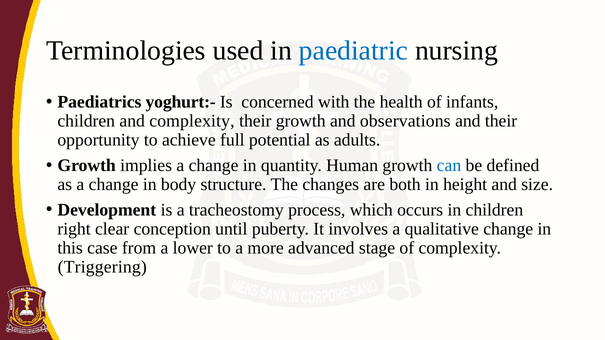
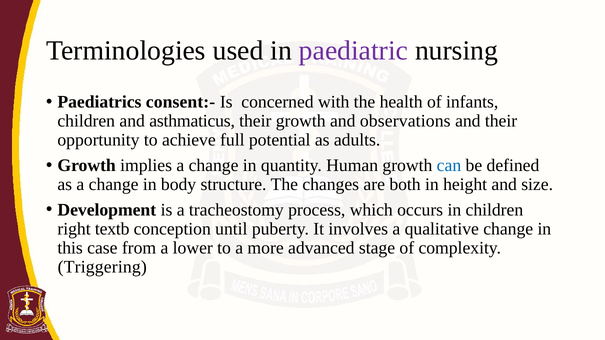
paediatric colour: blue -> purple
yoghurt:-: yoghurt:- -> consent:-
and complexity: complexity -> asthmaticus
clear: clear -> textb
